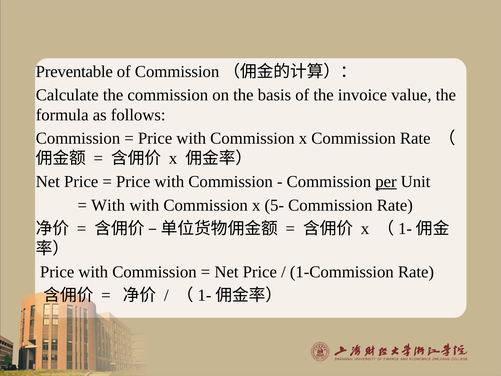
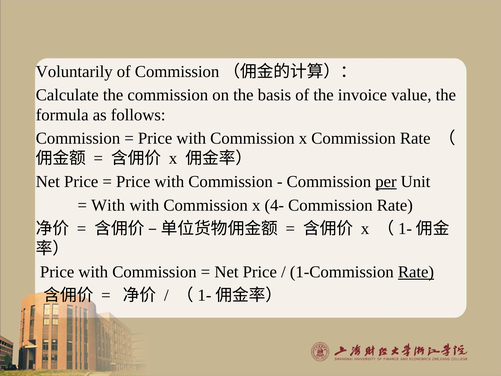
Preventable: Preventable -> Voluntarily
5-: 5- -> 4-
Rate at (416, 272) underline: none -> present
